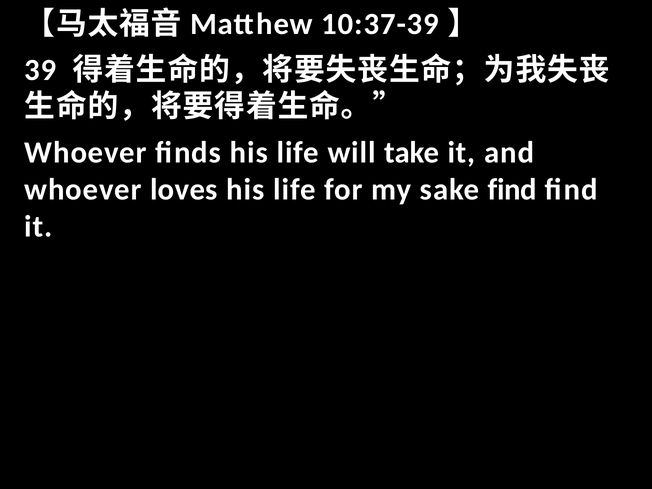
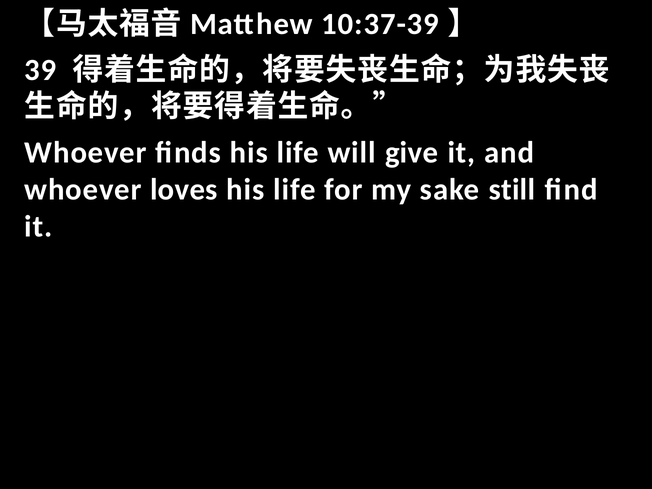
take: take -> give
sake find: find -> still
